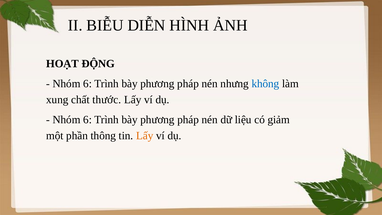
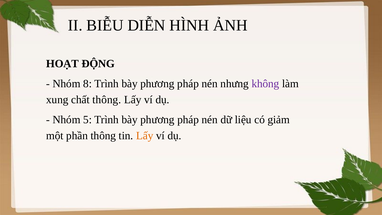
6 at (88, 84): 6 -> 8
không colour: blue -> purple
chất thước: thước -> thông
6 at (88, 120): 6 -> 5
